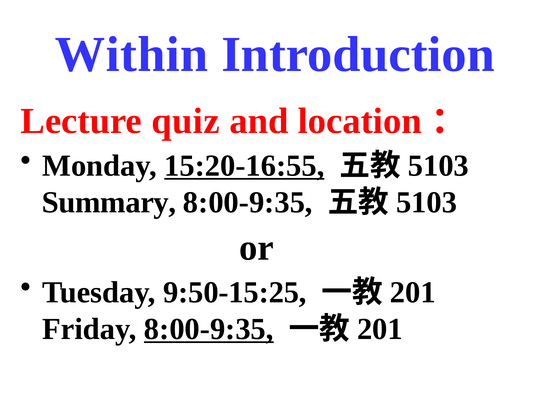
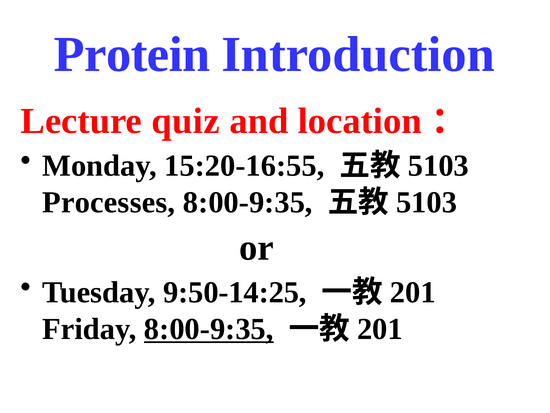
Within: Within -> Protein
15:20-16:55 underline: present -> none
Summary: Summary -> Processes
9:50-15:25: 9:50-15:25 -> 9:50-14:25
